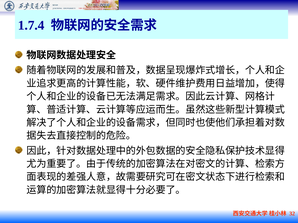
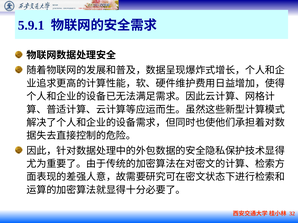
1.7.4: 1.7.4 -> 5.9.1
